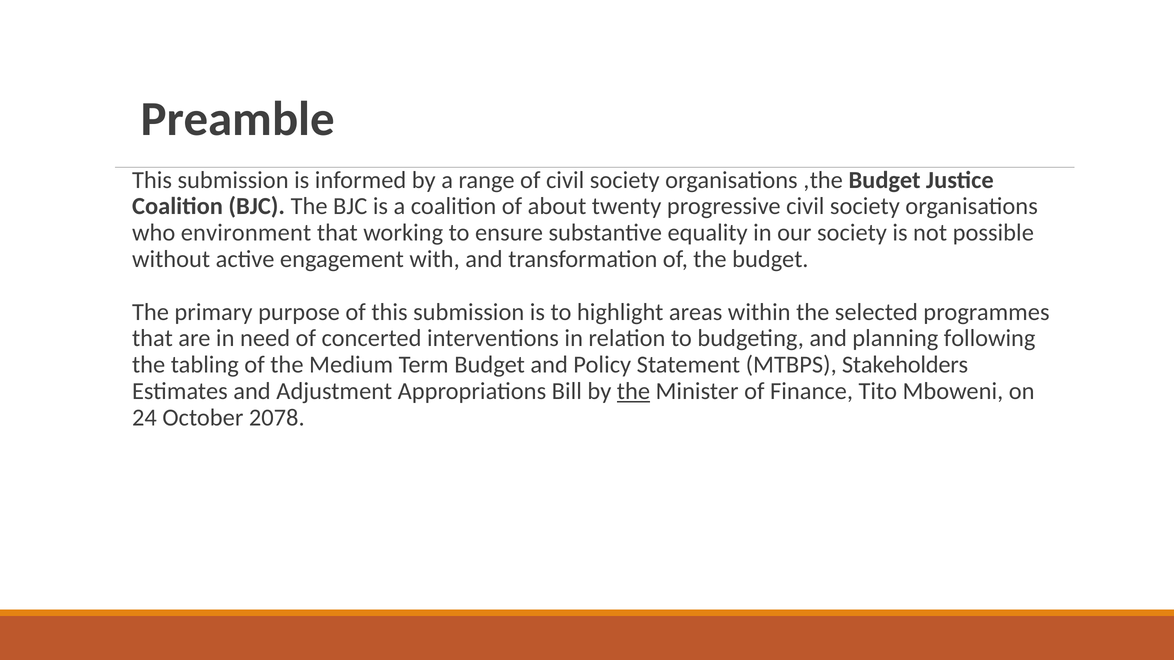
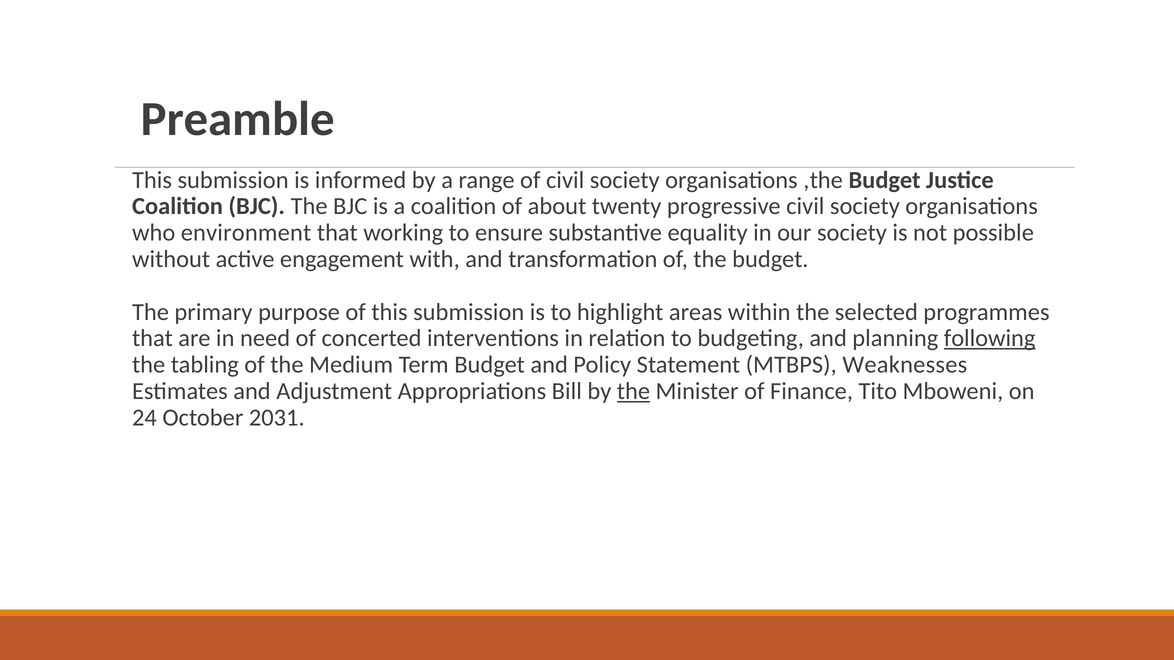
following underline: none -> present
Stakeholders: Stakeholders -> Weaknesses
2078: 2078 -> 2031
